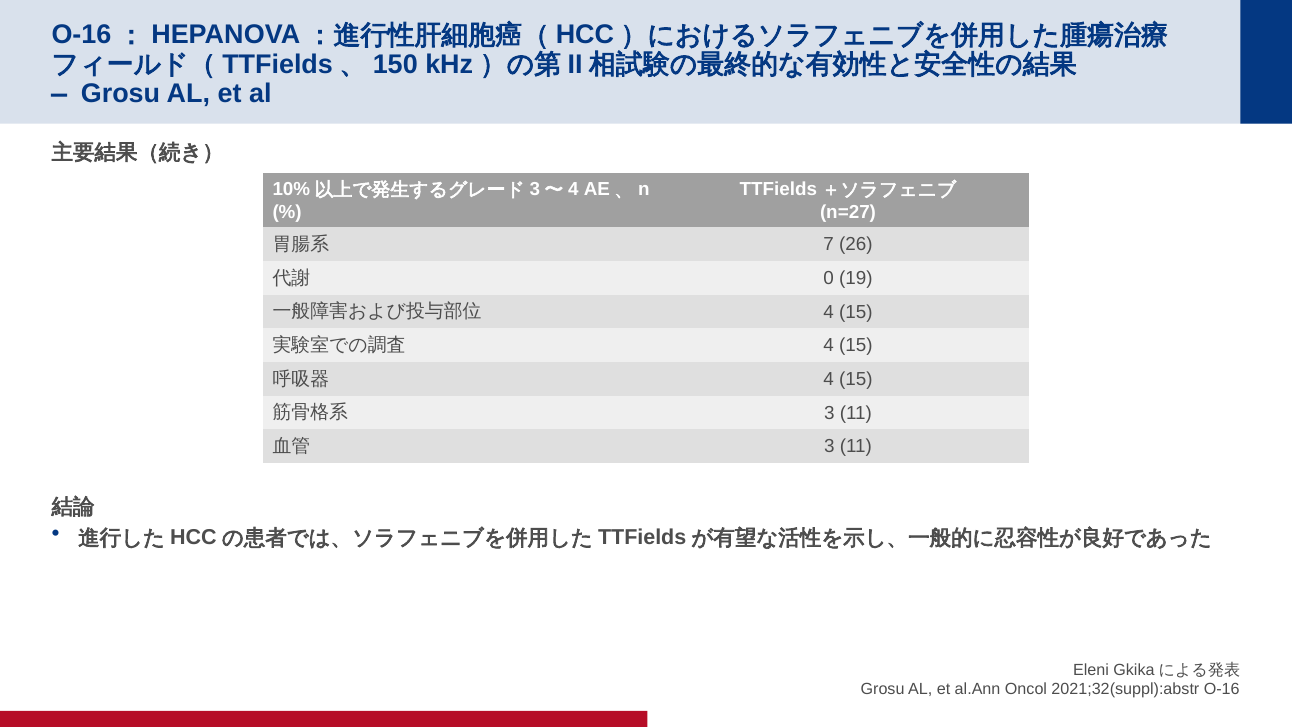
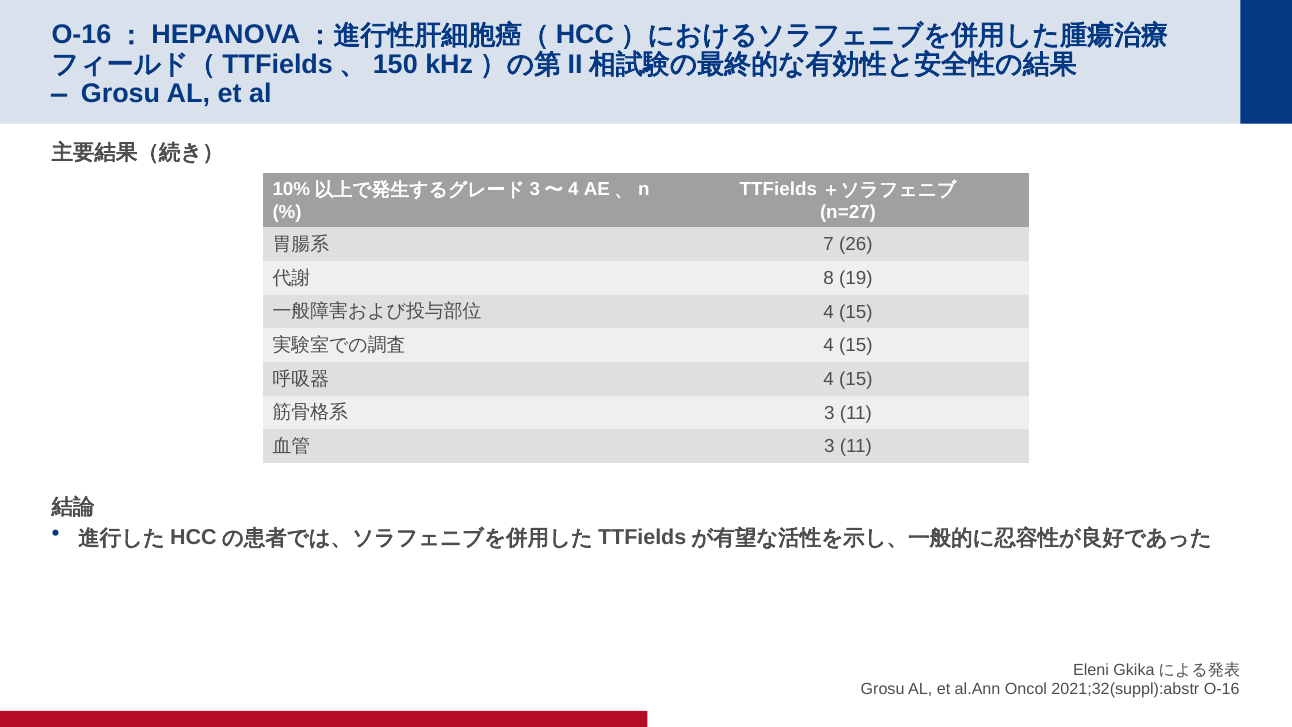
0: 0 -> 8
